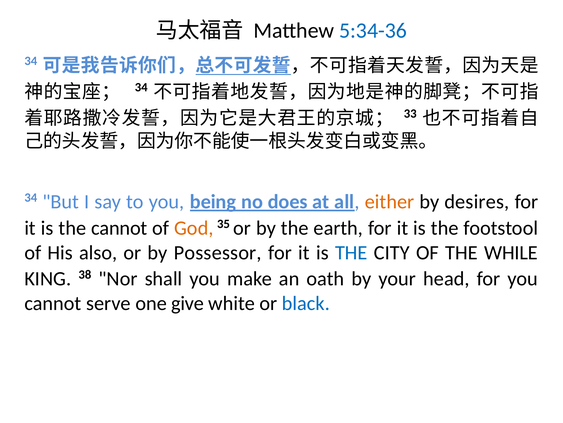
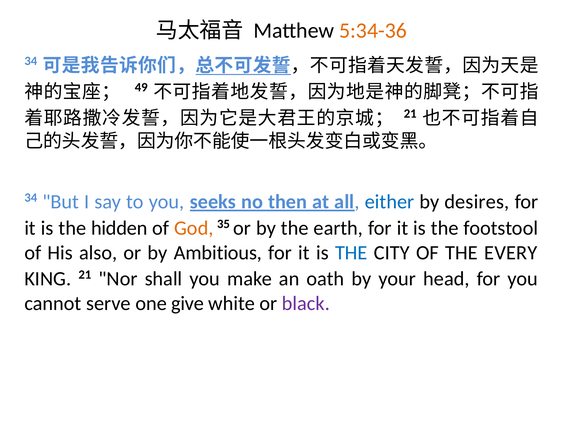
5:34-36 colour: blue -> orange
34 at (141, 87): 34 -> 49
33 at (410, 113): 33 -> 21
being: being -> seeks
does: does -> then
either colour: orange -> blue
the cannot: cannot -> hidden
Possessor: Possessor -> Ambitious
WHILE: WHILE -> EVERY
KING 38: 38 -> 21
black colour: blue -> purple
